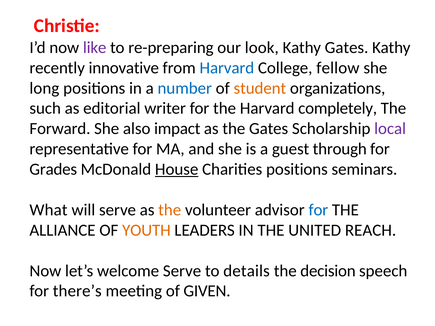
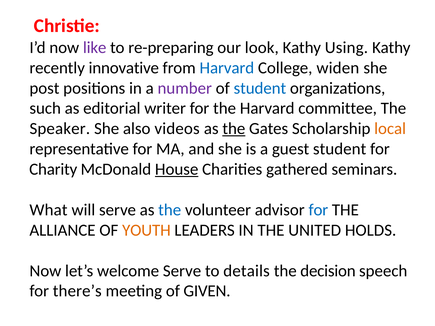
Kathy Gates: Gates -> Using
fellow: fellow -> widen
long: long -> post
number colour: blue -> purple
student at (260, 88) colour: orange -> blue
completely: completely -> committee
Forward: Forward -> Speaker
impact: impact -> videos
the at (234, 129) underline: none -> present
local colour: purple -> orange
guest through: through -> student
Grades: Grades -> Charity
Charities positions: positions -> gathered
the at (170, 210) colour: orange -> blue
REACH: REACH -> HOLDS
